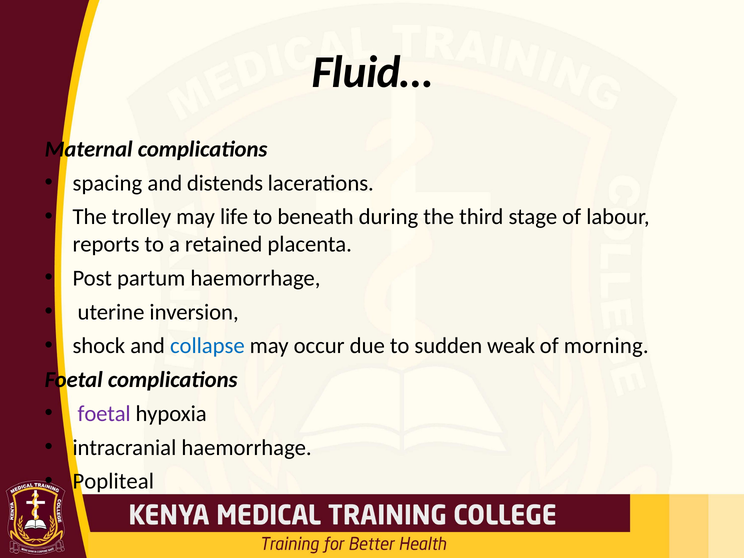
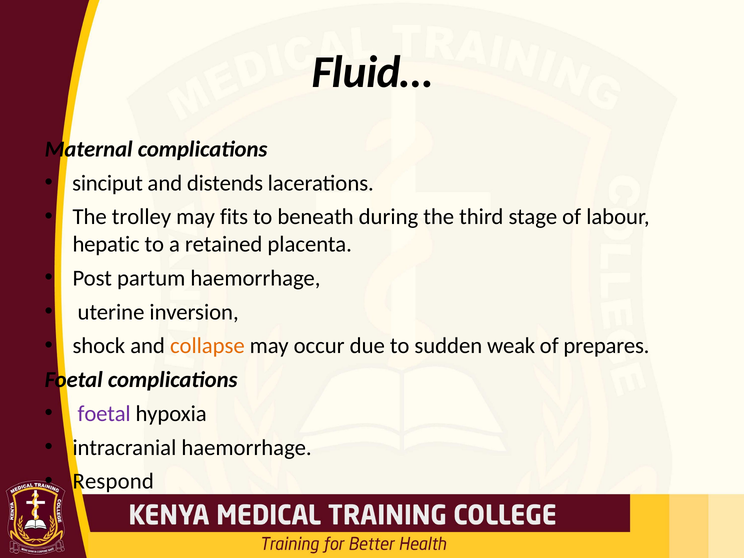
spacing: spacing -> sinciput
life: life -> fits
reports: reports -> hepatic
collapse colour: blue -> orange
morning: morning -> prepares
Popliteal: Popliteal -> Respond
